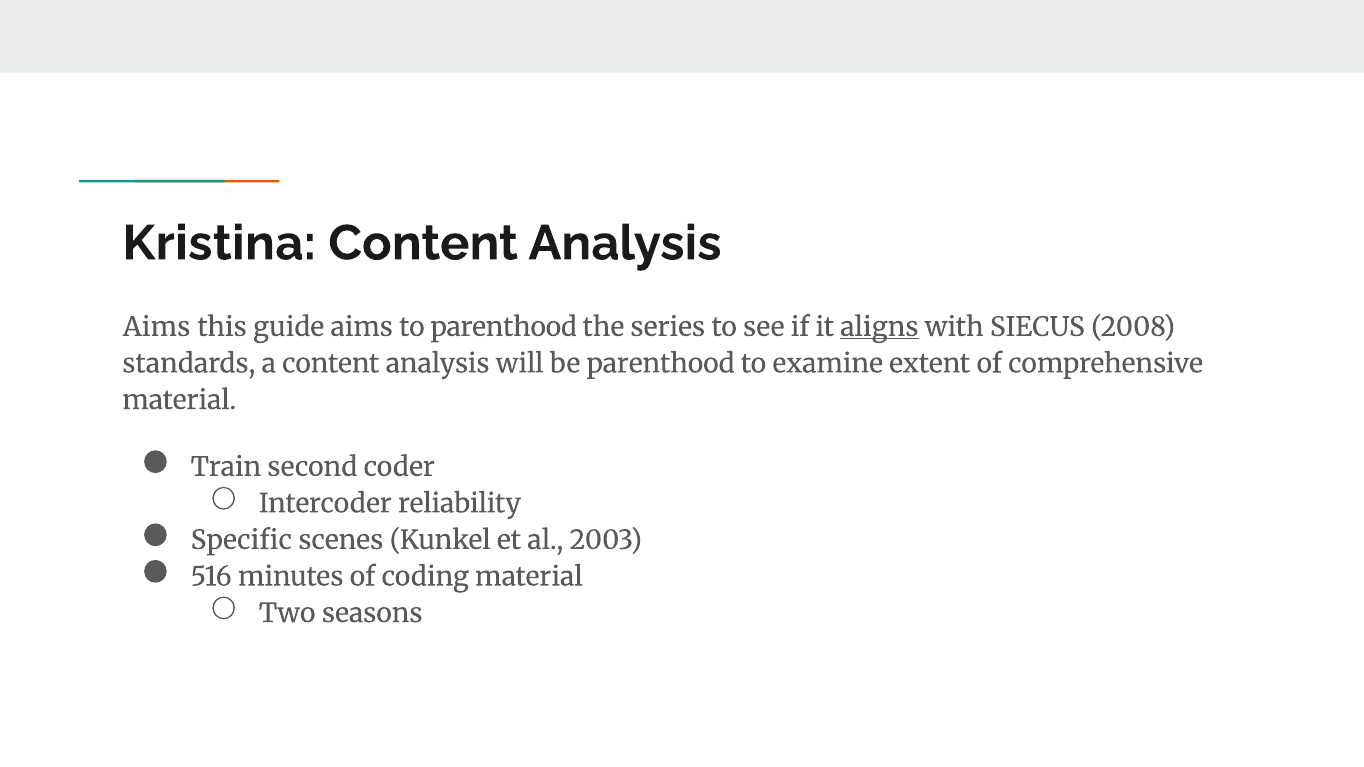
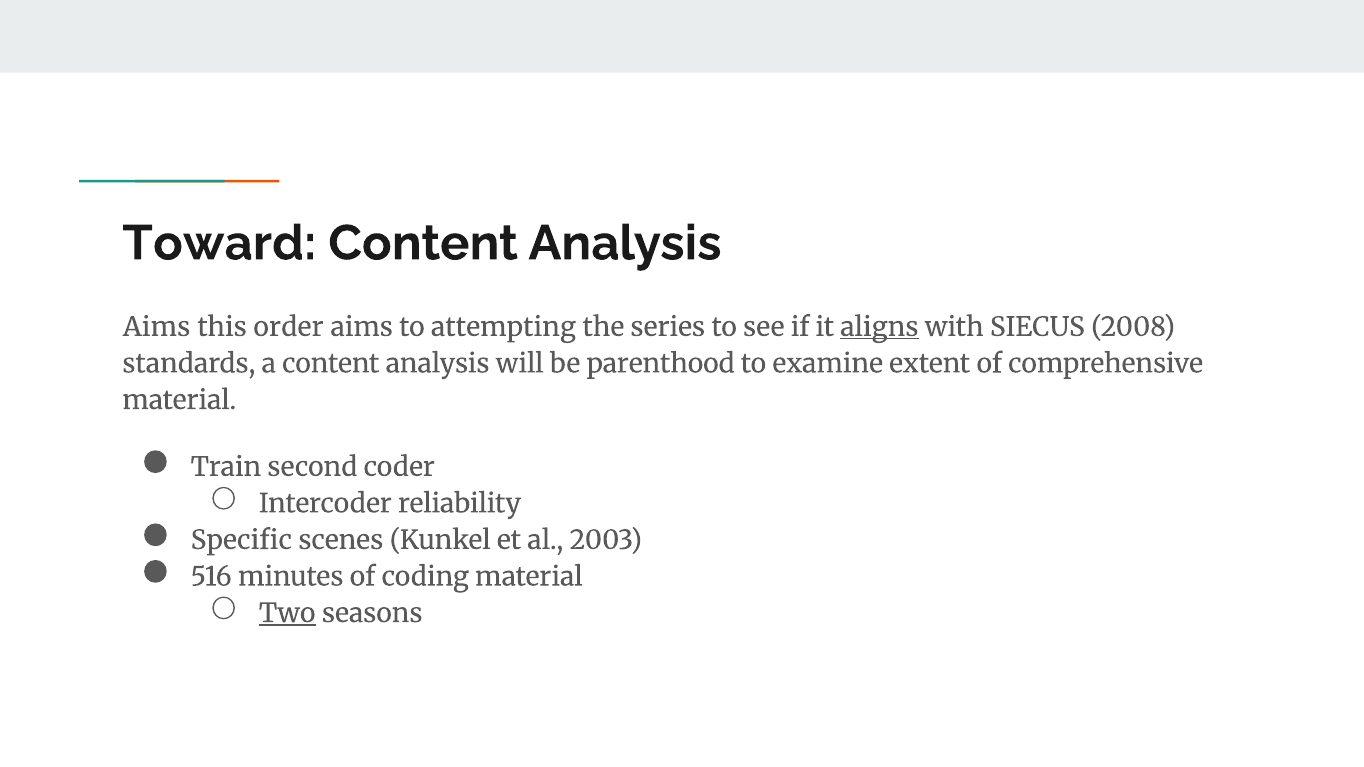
Kristina: Kristina -> Toward
guide: guide -> order
to parenthood: parenthood -> attempting
Two underline: none -> present
